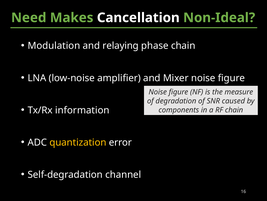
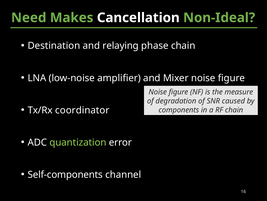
Modulation: Modulation -> Destination
information: information -> coordinator
quantization colour: yellow -> light green
Self-degradation: Self-degradation -> Self-components
